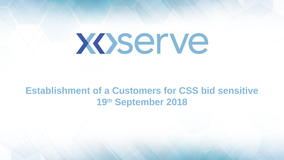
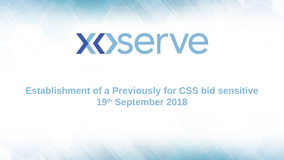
Customers: Customers -> Previously
